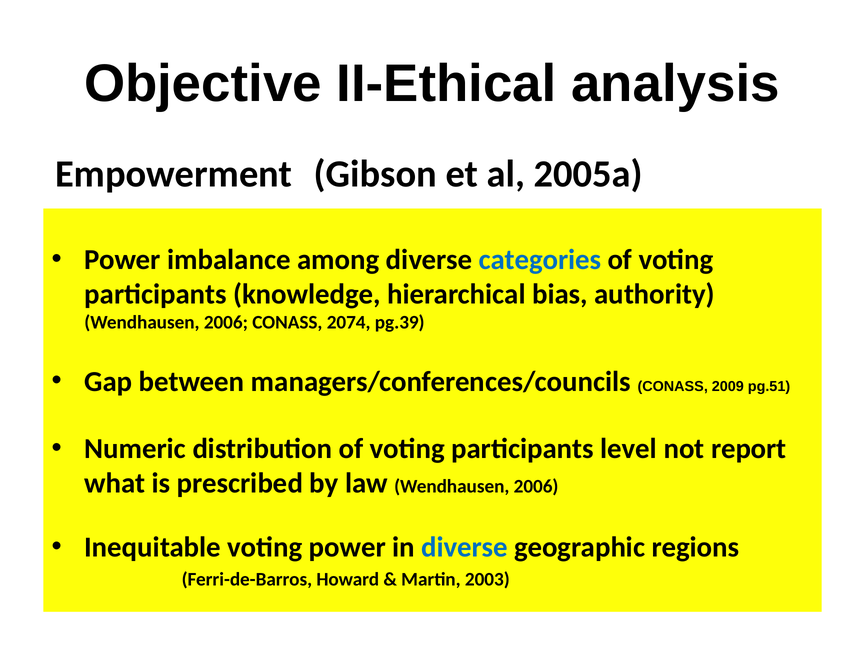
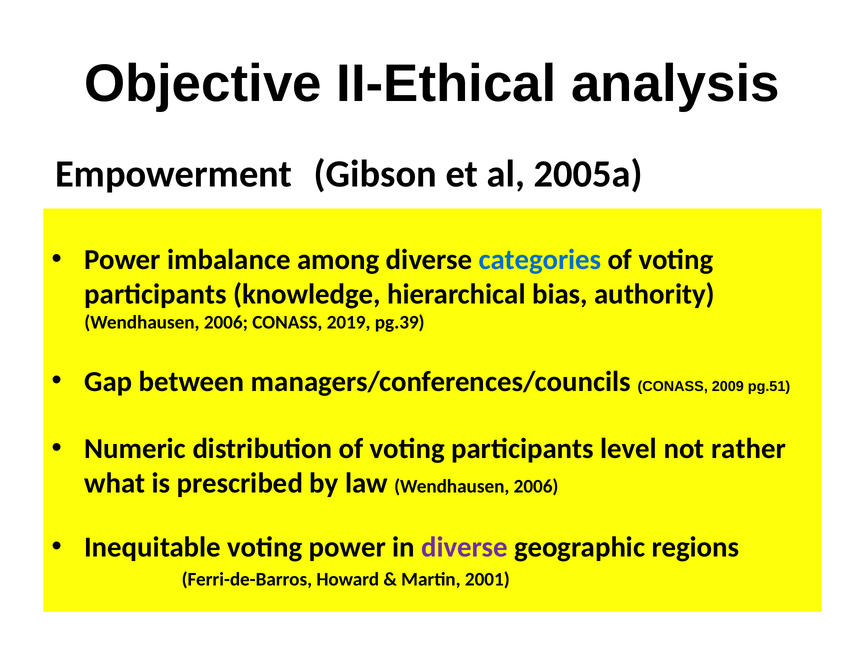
2074: 2074 -> 2019
report: report -> rather
diverse at (465, 547) colour: blue -> purple
2003: 2003 -> 2001
